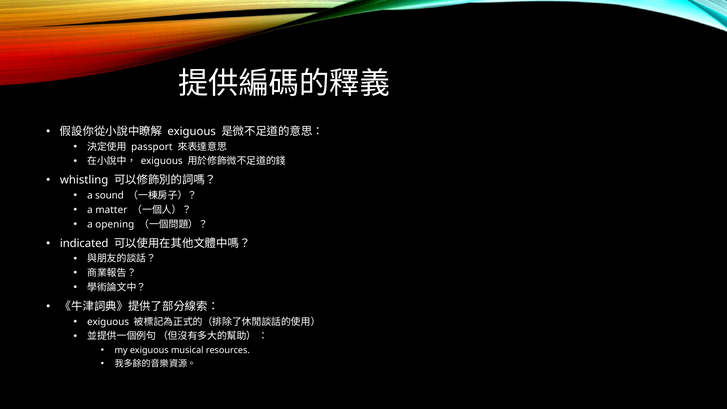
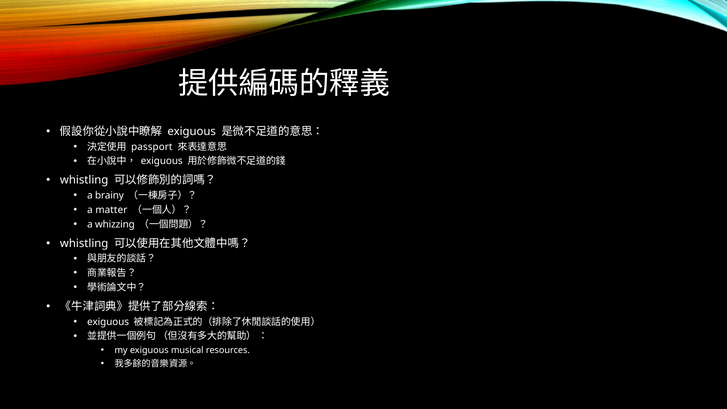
sound: sound -> brainy
opening: opening -> whizzing
indicated at (84, 243): indicated -> whistling
